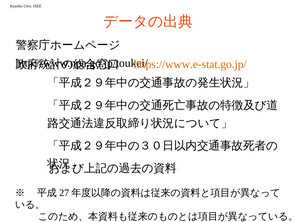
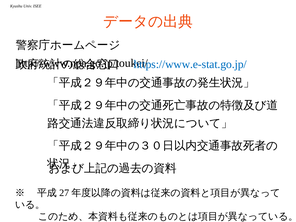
https://www.e-stat.go.jp/ colour: orange -> blue
